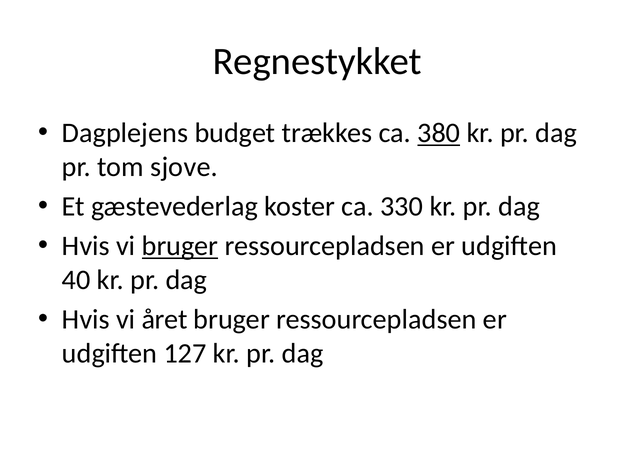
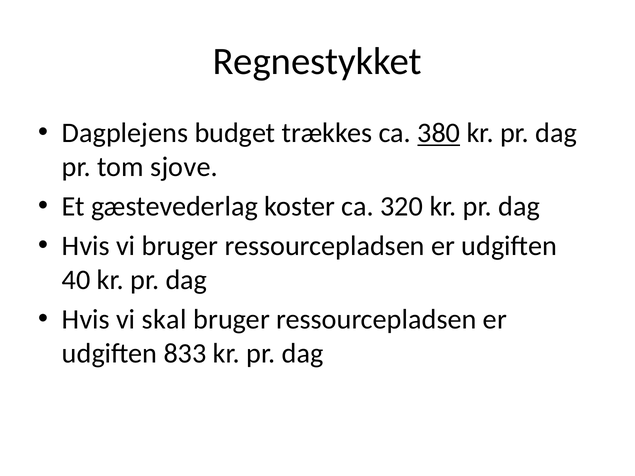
330: 330 -> 320
bruger at (180, 246) underline: present -> none
året: året -> skal
127: 127 -> 833
